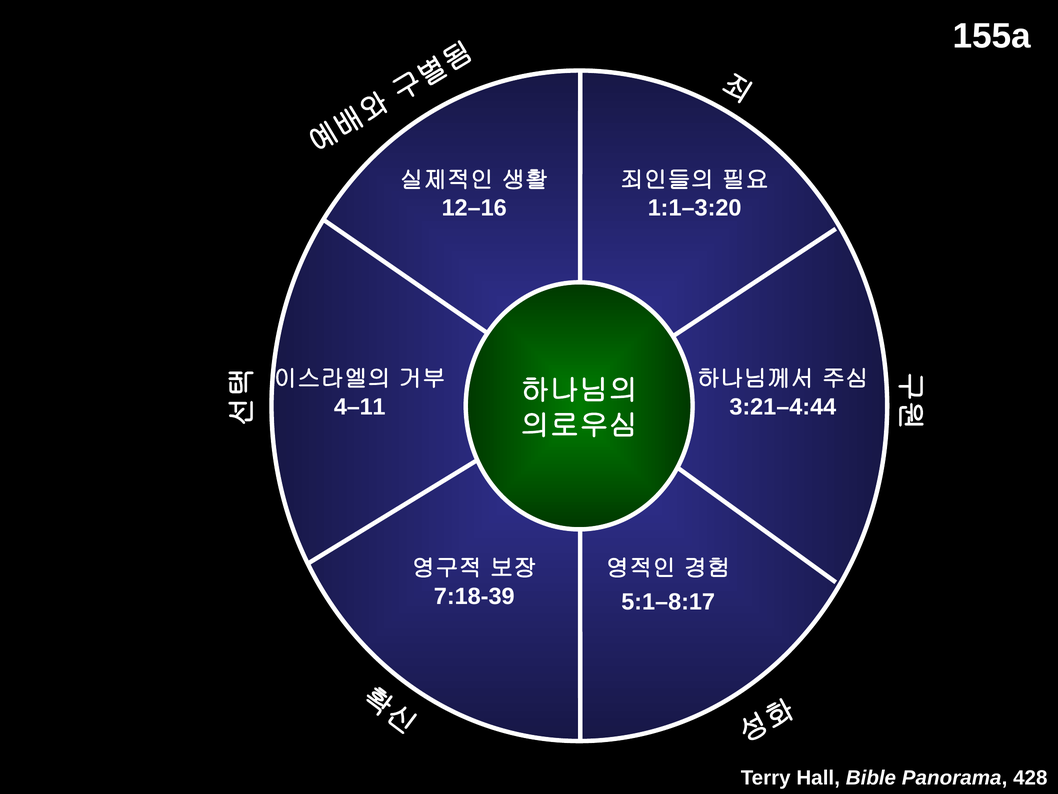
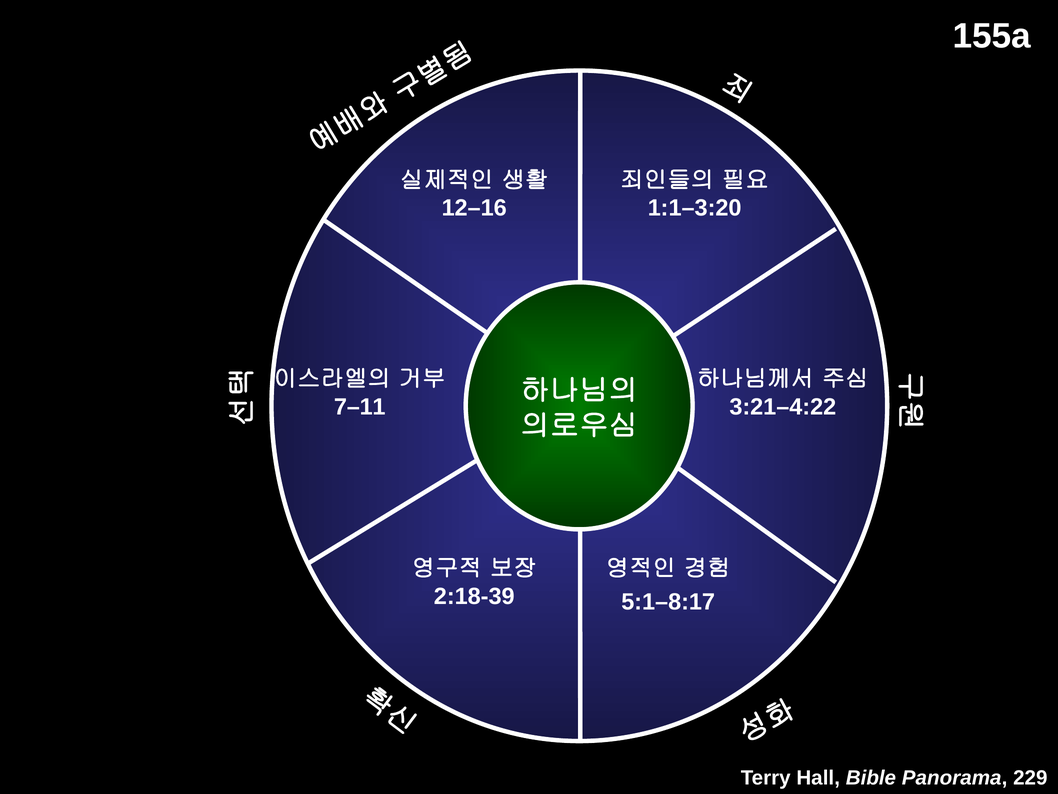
4–11: 4–11 -> 7–11
3:21–4:44: 3:21–4:44 -> 3:21–4:22
7:18-39: 7:18-39 -> 2:18-39
428: 428 -> 229
